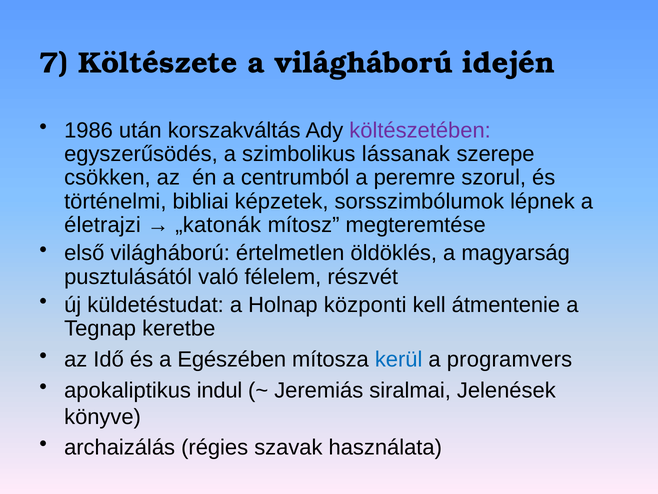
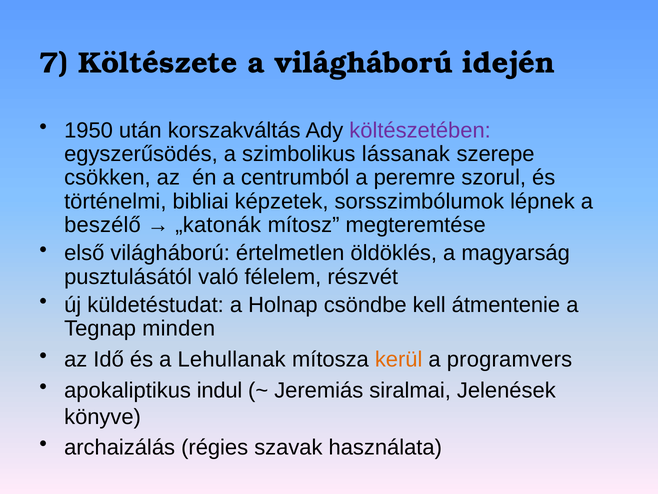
1986: 1986 -> 1950
életrajzi: életrajzi -> beszélő
központi: központi -> csöndbe
keretbe: keretbe -> minden
Egészében: Egészében -> Lehullanak
kerül colour: blue -> orange
